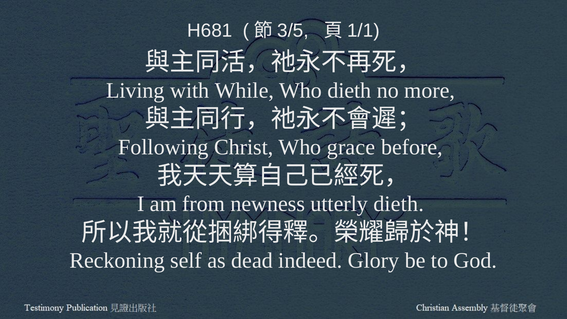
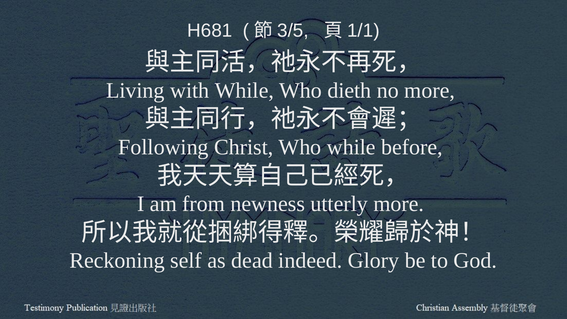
Who grace: grace -> while
utterly dieth: dieth -> more
